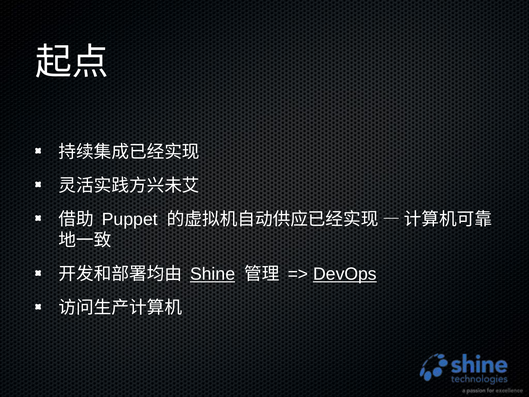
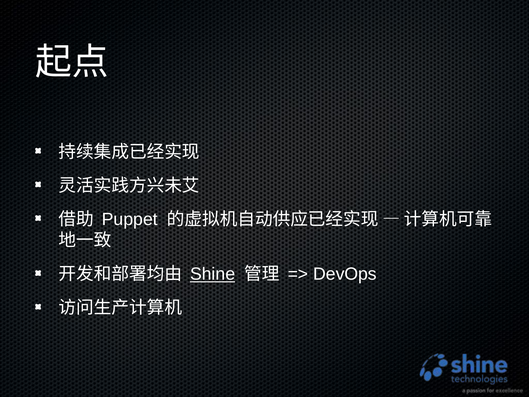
DevOps underline: present -> none
